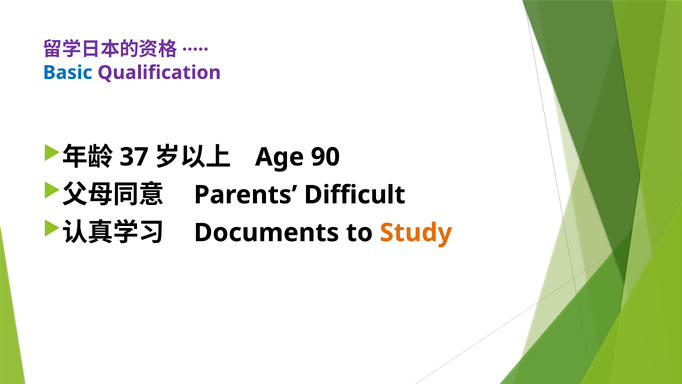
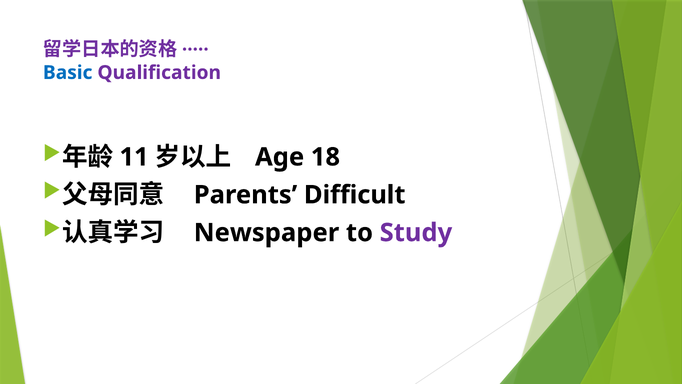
37: 37 -> 11
90: 90 -> 18
Documents: Documents -> Newspaper
Study colour: orange -> purple
